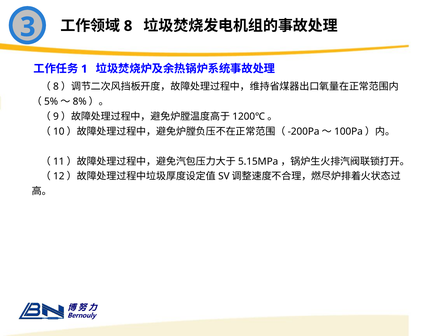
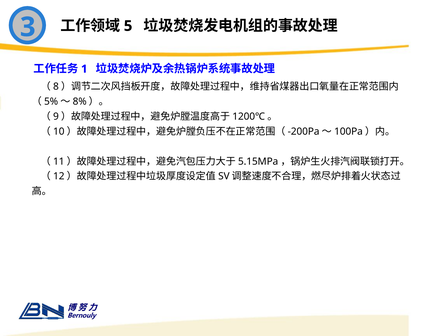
8: 8 -> 5
